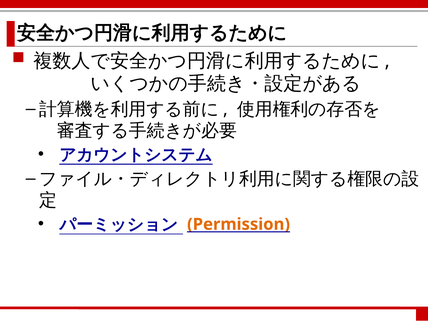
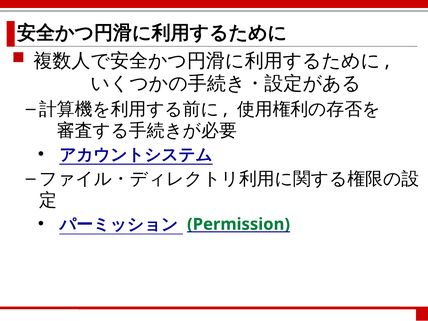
Permission colour: orange -> green
